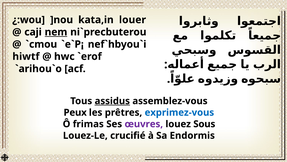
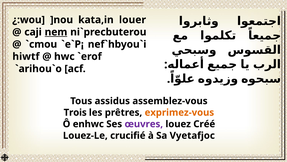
assidus underline: present -> none
Peux: Peux -> Trois
exprimez-vous colour: blue -> orange
frimas: frimas -> enhwc
Sous: Sous -> Créé
Endormis: Endormis -> Vyetafjoc
